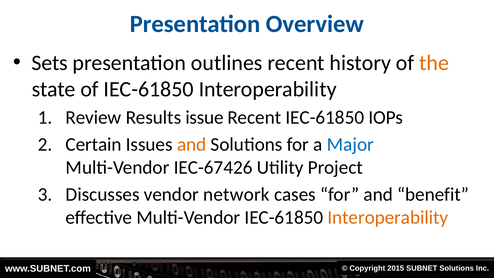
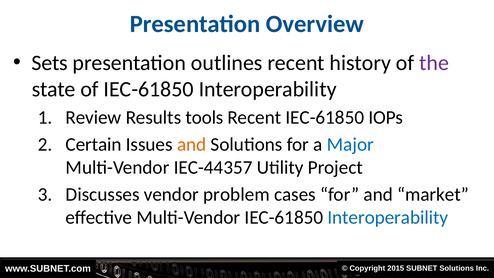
the colour: orange -> purple
issue: issue -> tools
IEC-67426: IEC-67426 -> IEC-44357
network: network -> problem
benefit: benefit -> market
Interoperability at (388, 217) colour: orange -> blue
